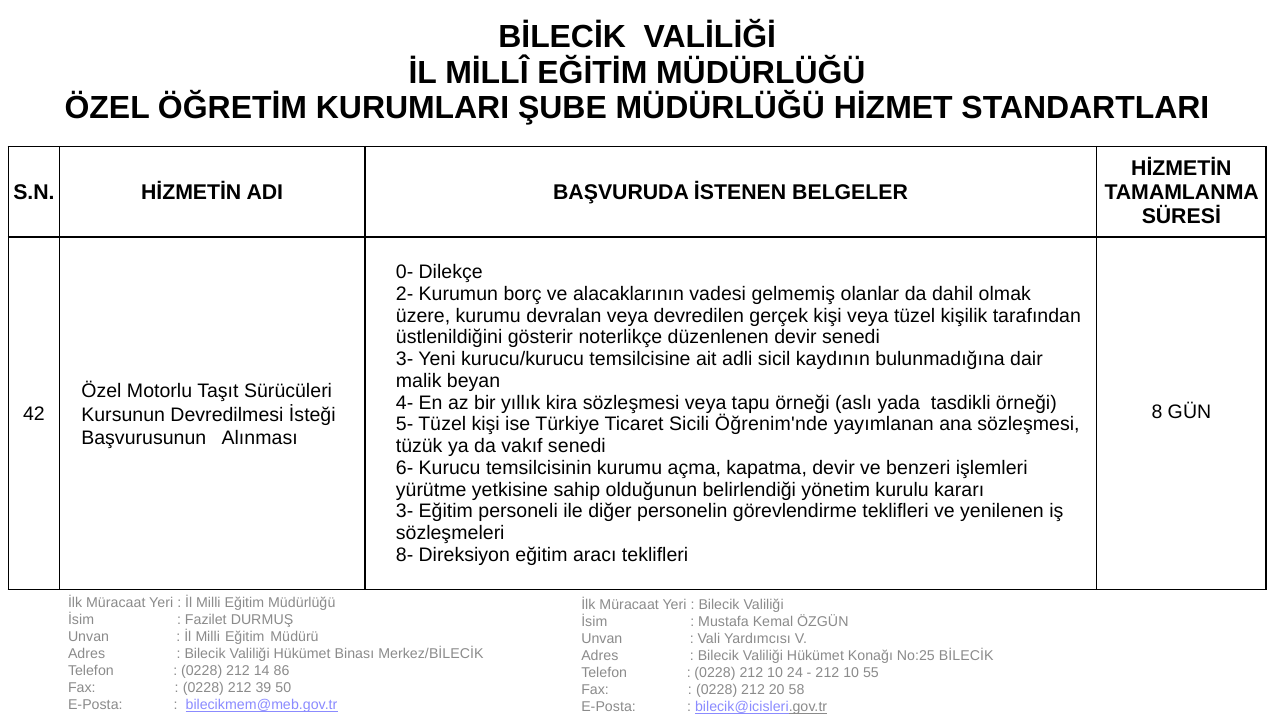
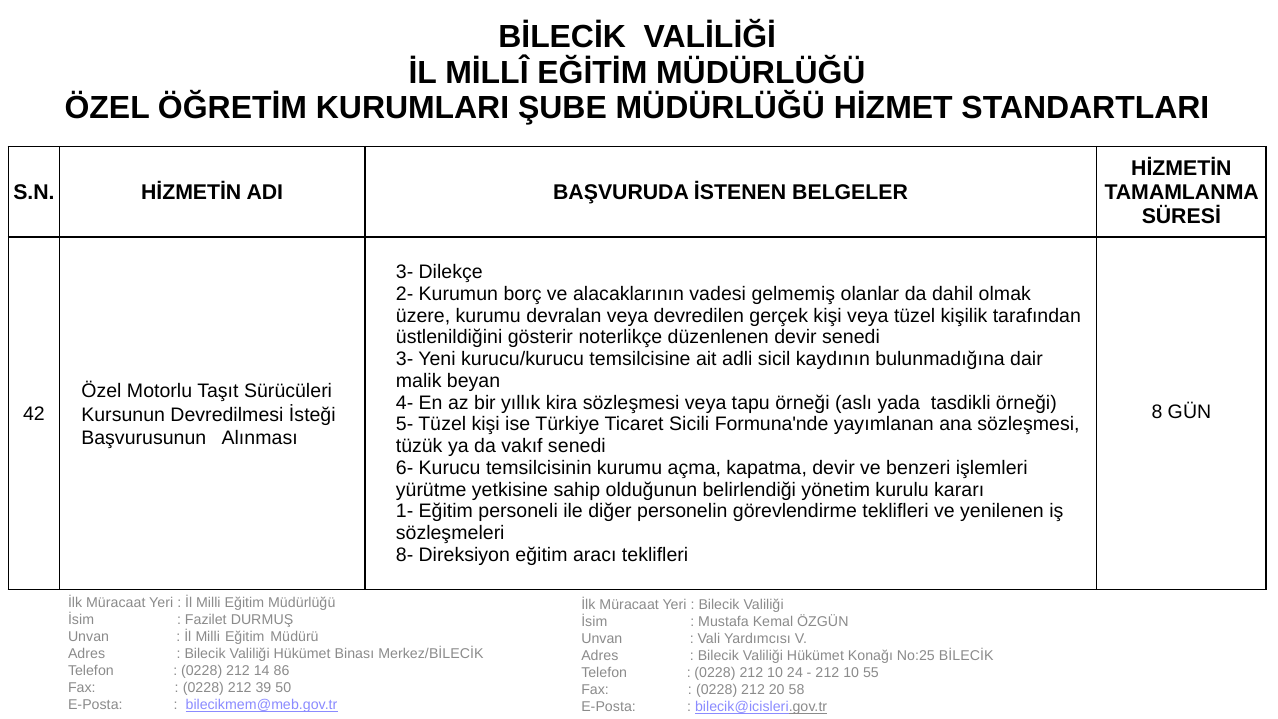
0- at (405, 272): 0- -> 3-
Öğrenim'nde: Öğrenim'nde -> Formuna'nde
3- at (405, 511): 3- -> 1-
